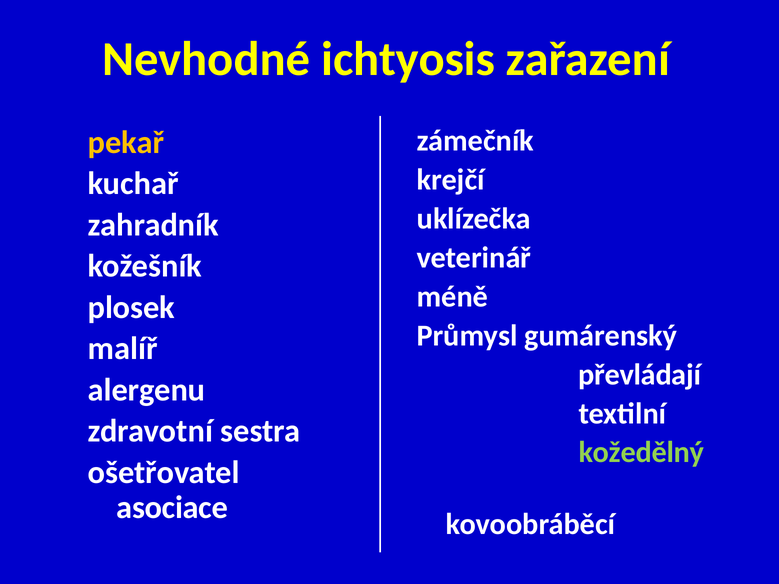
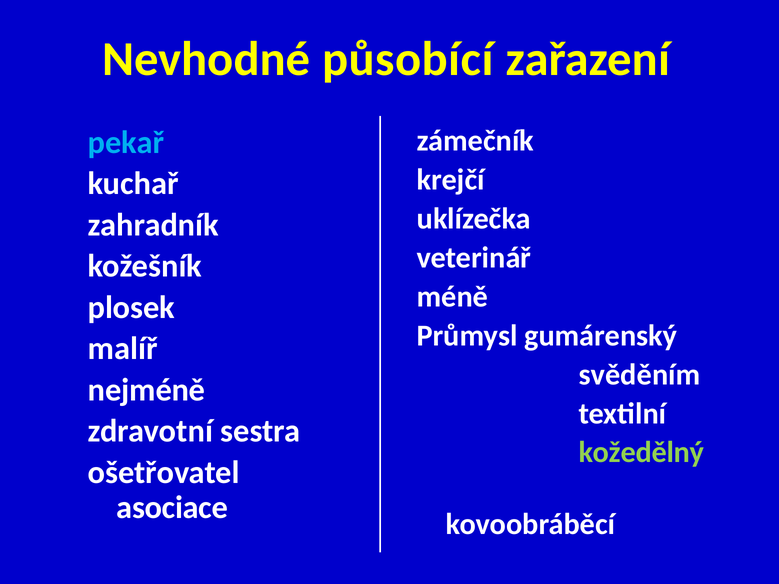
ichtyosis: ichtyosis -> působící
pekař colour: yellow -> light blue
převládají: převládají -> svěděním
alergenu: alergenu -> nejméně
